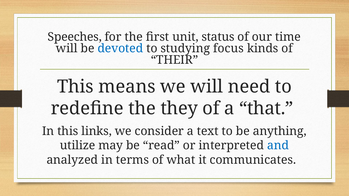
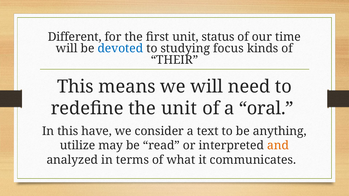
Speeches: Speeches -> Different
the they: they -> unit
that: that -> oral
links: links -> have
and colour: blue -> orange
